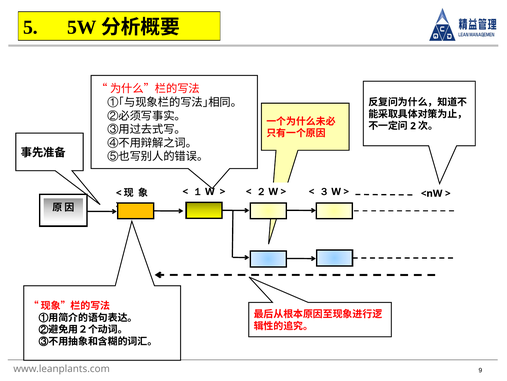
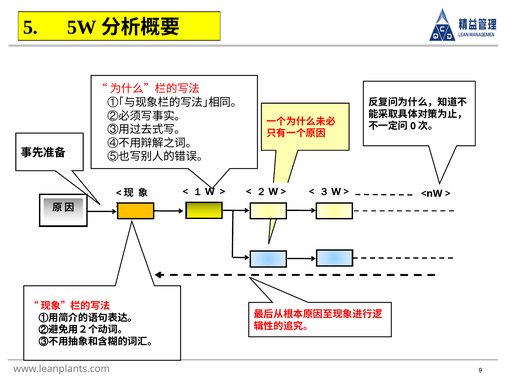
2: 2 -> 0
